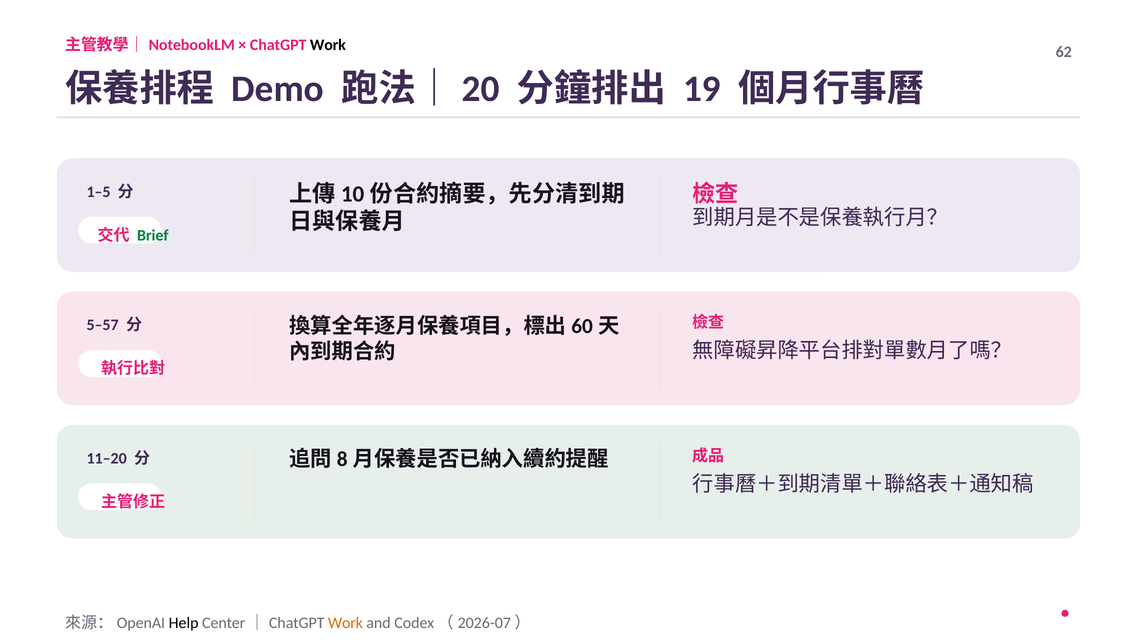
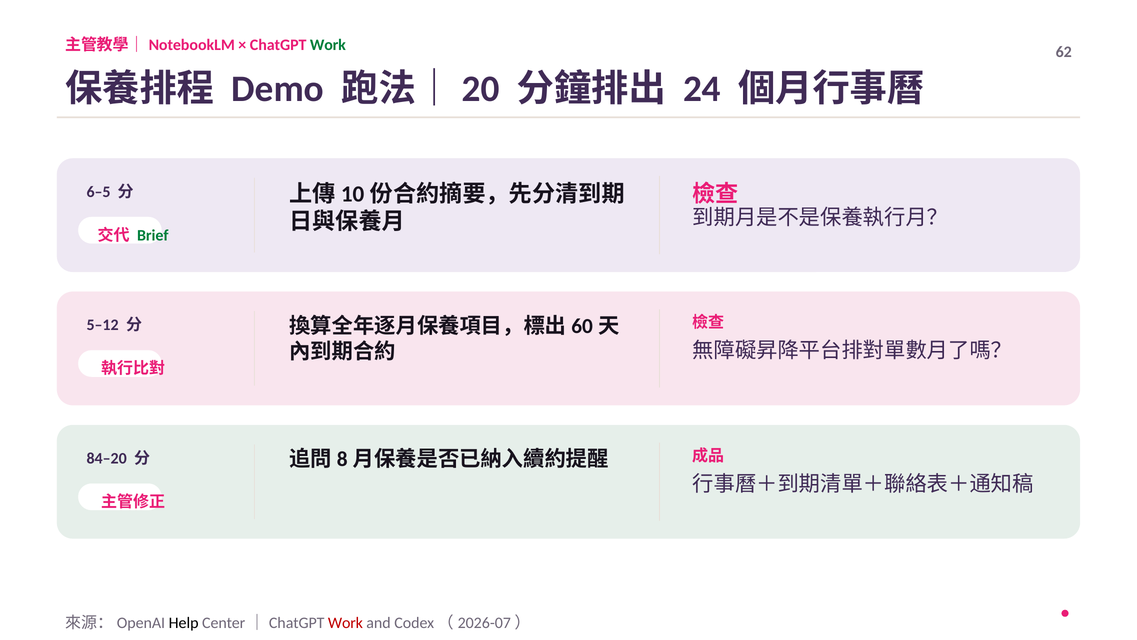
Work at (328, 45) colour: black -> green
19: 19 -> 24
1–5: 1–5 -> 6–5
5–57: 5–57 -> 5–12
11–20: 11–20 -> 84–20
Work at (345, 622) colour: orange -> red
